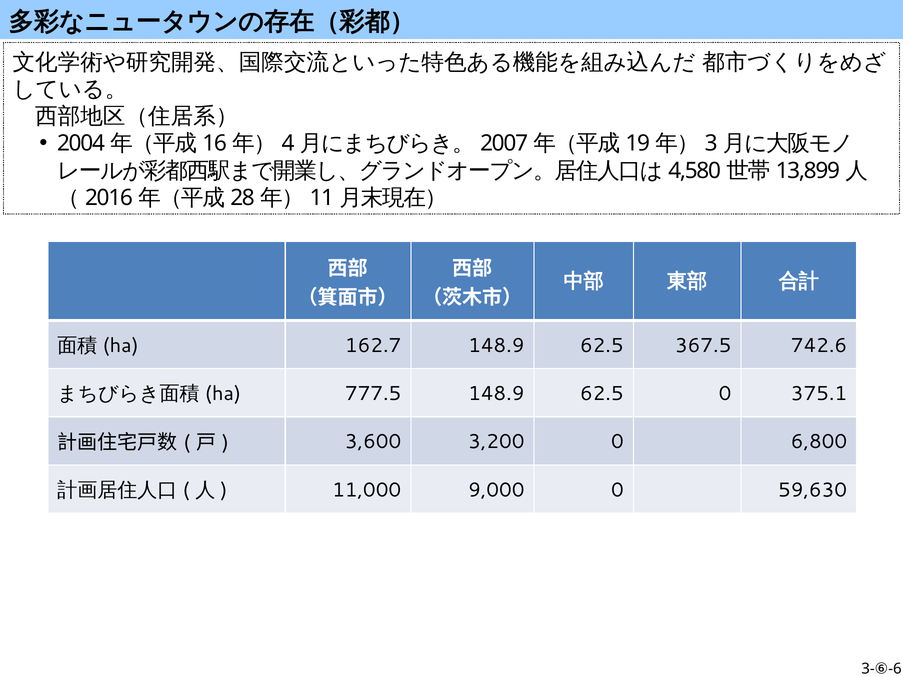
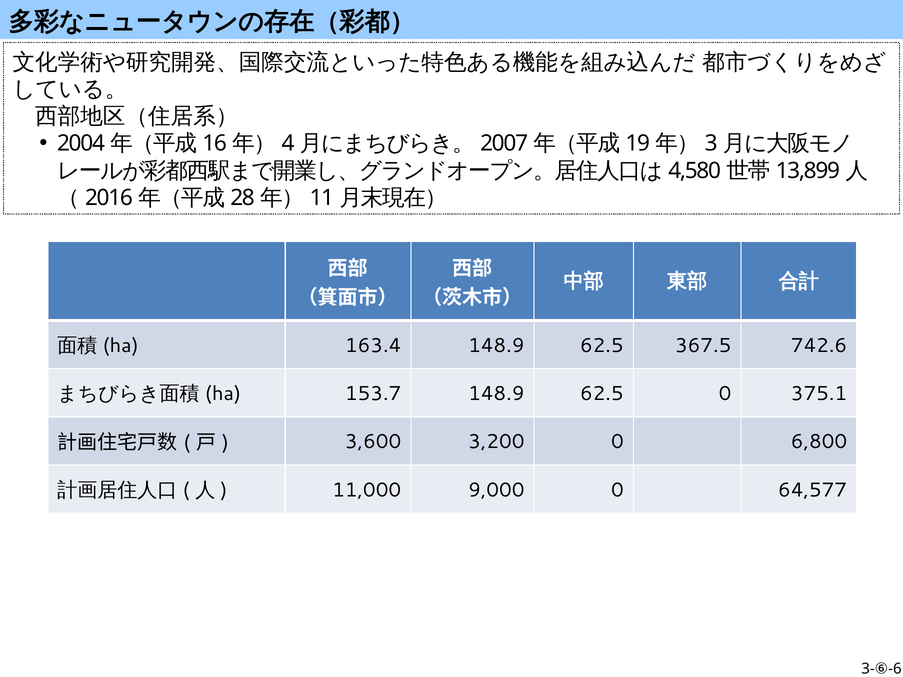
162.7: 162.7 -> 163.4
777.5: 777.5 -> 153.7
59,630: 59,630 -> 64,577
